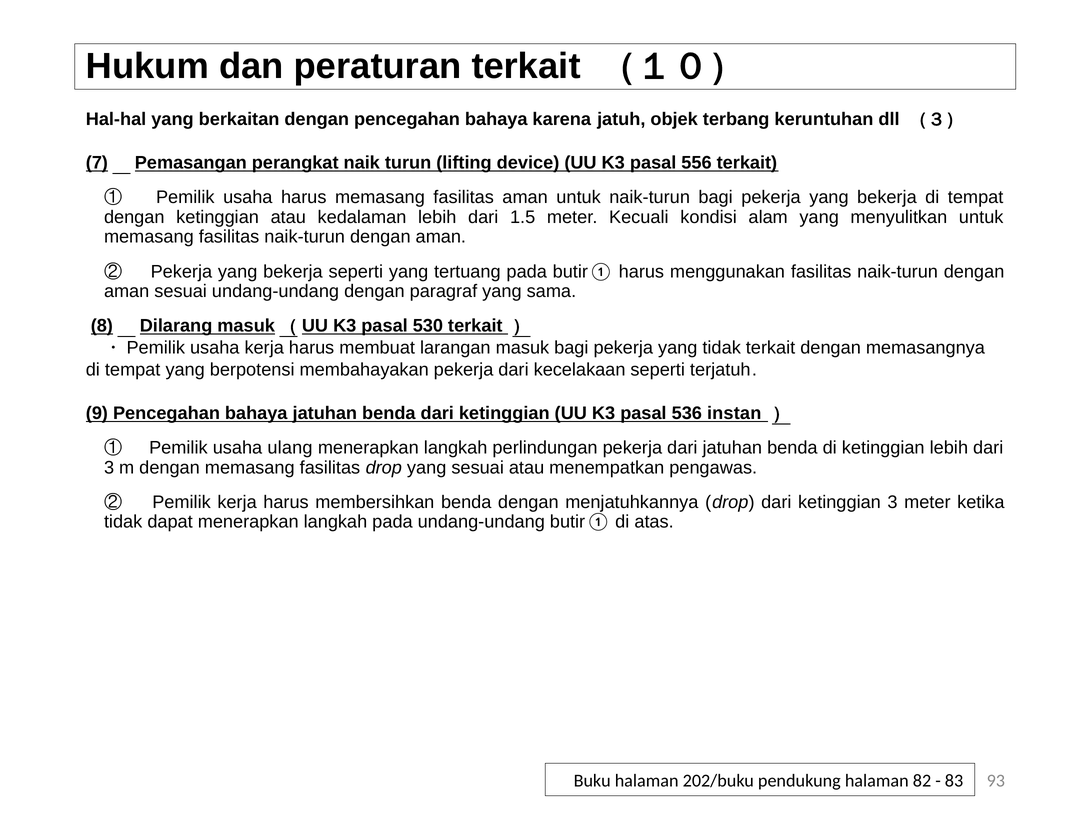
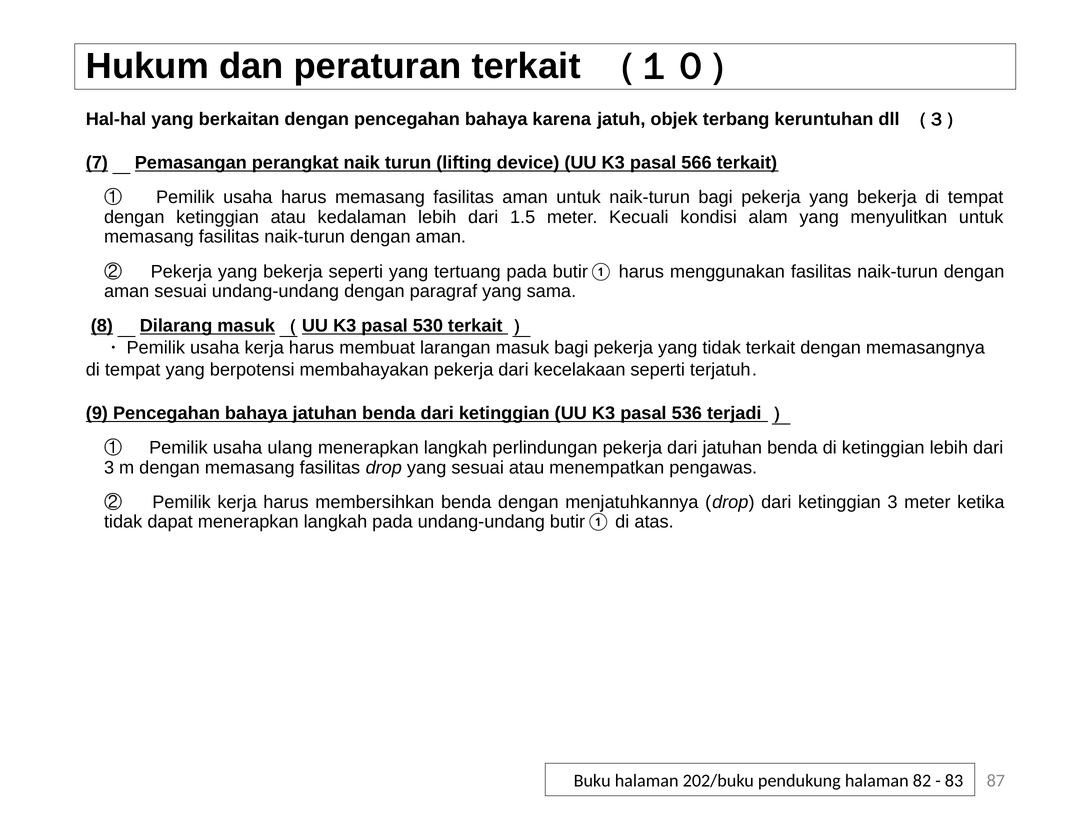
556: 556 -> 566
instan: instan -> terjadi
93: 93 -> 87
